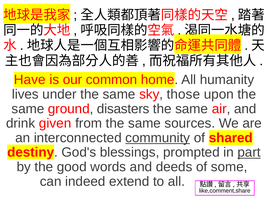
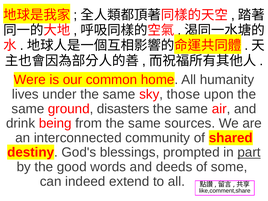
Have: Have -> Were
given: given -> being
community underline: present -> none
